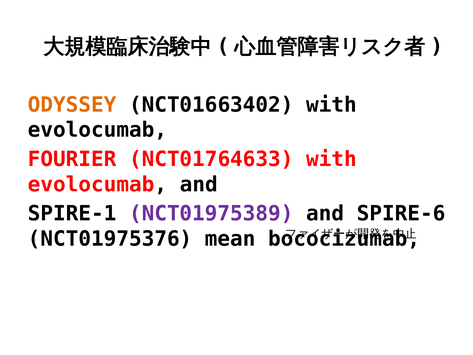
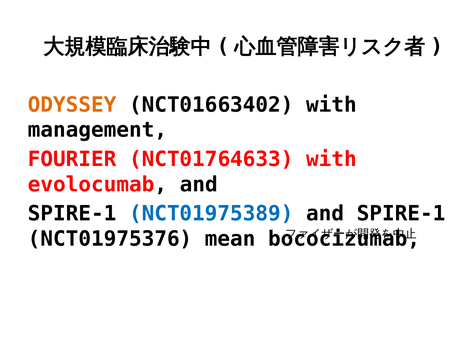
evolocumab at (97, 130): evolocumab -> management
NCT01975389 colour: purple -> blue
SPIRE-6 at (401, 214): SPIRE-6 -> SPIRE-1
